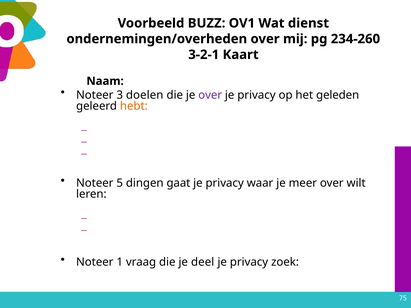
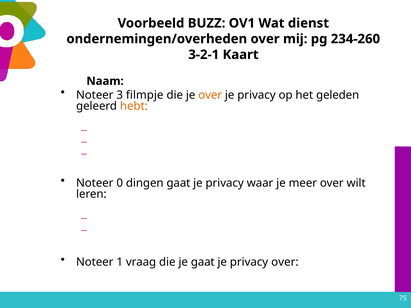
doelen: doelen -> filmpje
over at (210, 95) colour: purple -> orange
5: 5 -> 0
je deel: deel -> gaat
privacy zoek: zoek -> over
